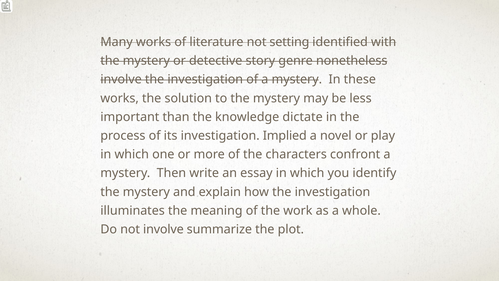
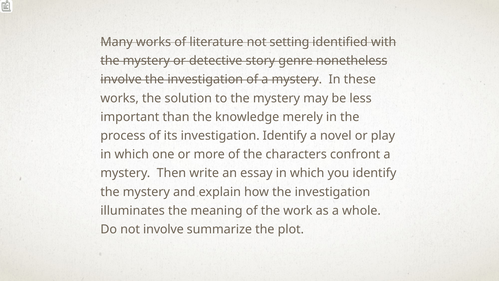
dictate: dictate -> merely
investigation Implied: Implied -> Identify
